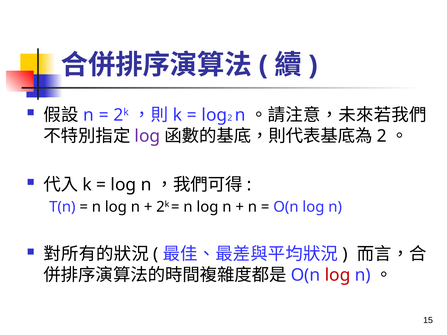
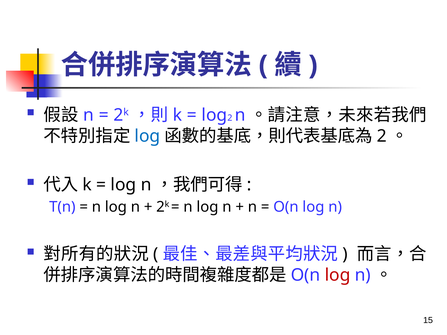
log at (147, 136) colour: purple -> blue
